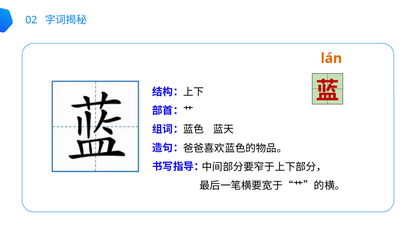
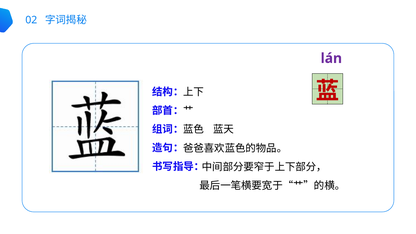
lán colour: orange -> purple
